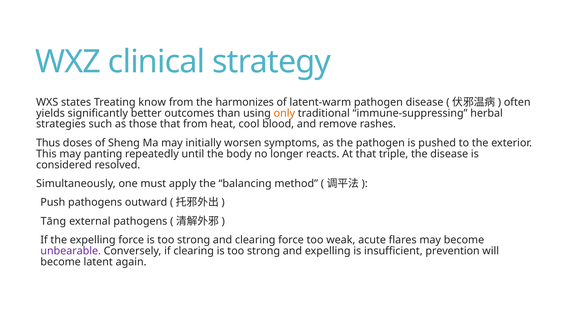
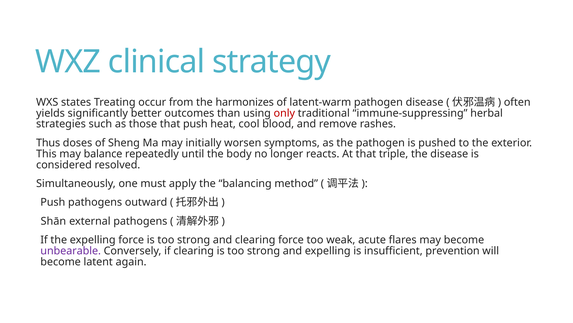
know: know -> occur
only colour: orange -> red
that from: from -> push
panting: panting -> balance
Tāng: Tāng -> Shān
